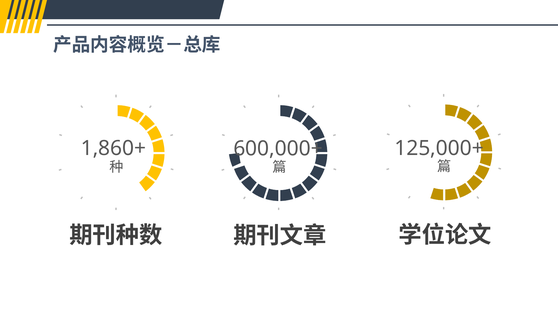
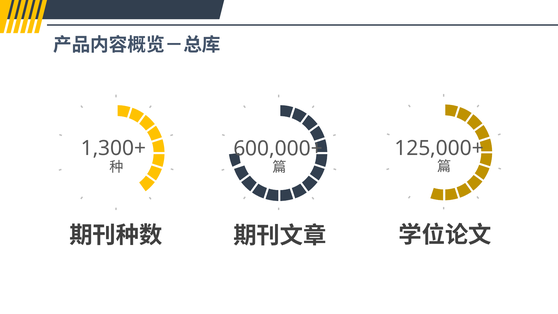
1,860+: 1,860+ -> 1,300+
